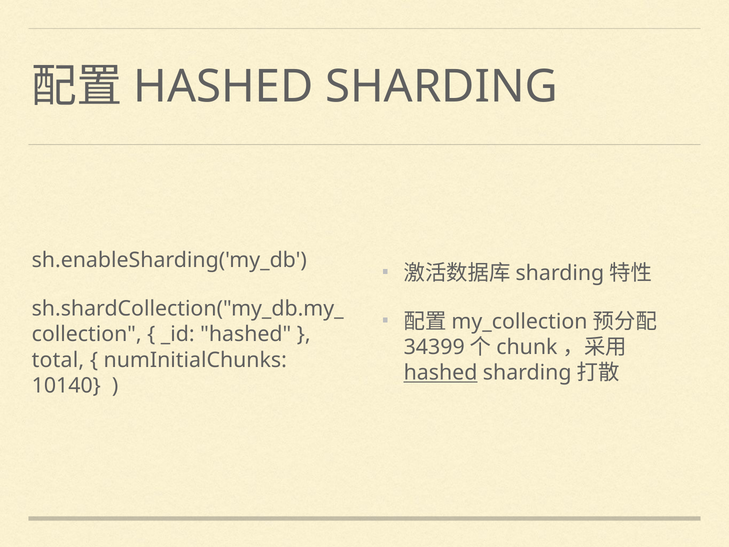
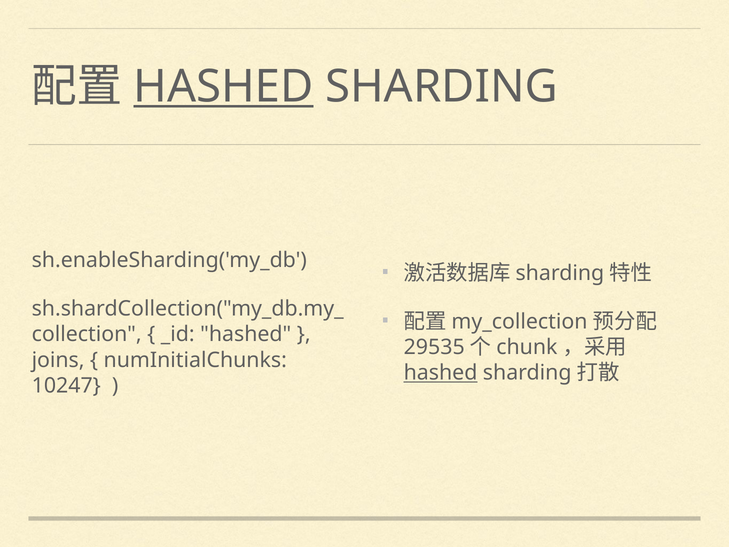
HASHED at (223, 87) underline: none -> present
34399: 34399 -> 29535
total: total -> joins
10140: 10140 -> 10247
